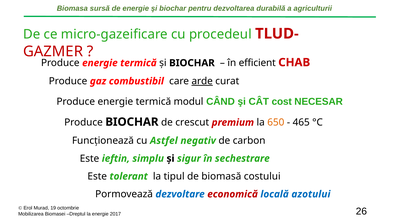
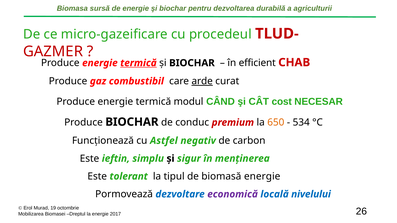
termică at (138, 63) underline: none -> present
crescut: crescut -> conduc
465: 465 -> 534
sechestrare: sechestrare -> menţinerea
biomasă costului: costului -> energie
economică colour: red -> purple
azotului: azotului -> nivelului
